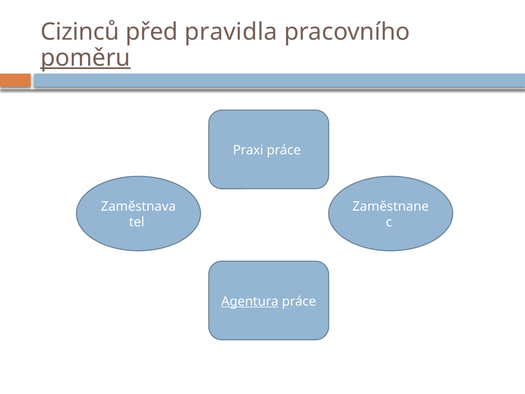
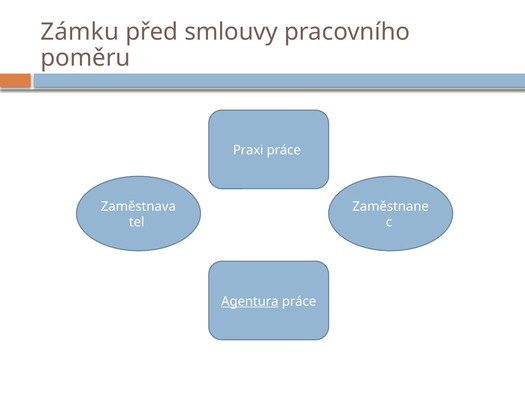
Cizinců: Cizinců -> Zámku
pravidla: pravidla -> smlouvy
poměru underline: present -> none
